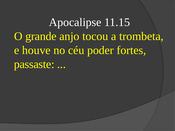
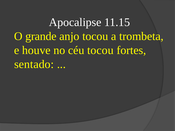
céu poder: poder -> tocou
passaste: passaste -> sentado
